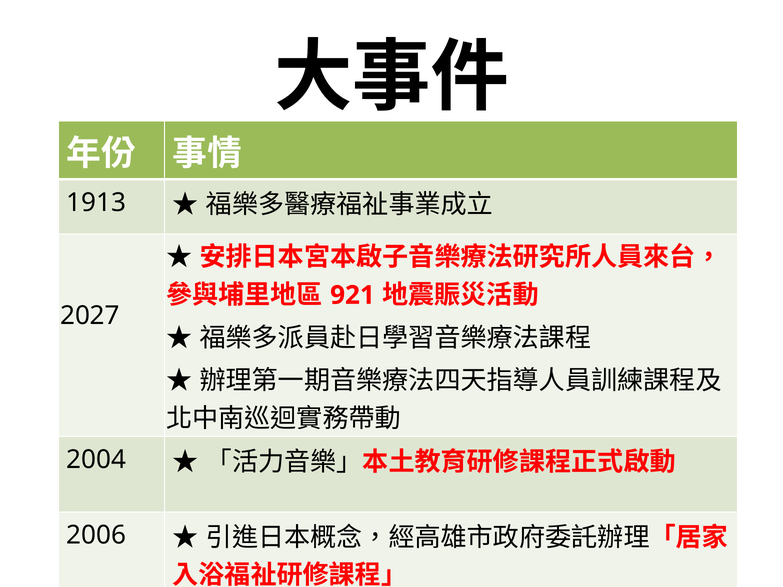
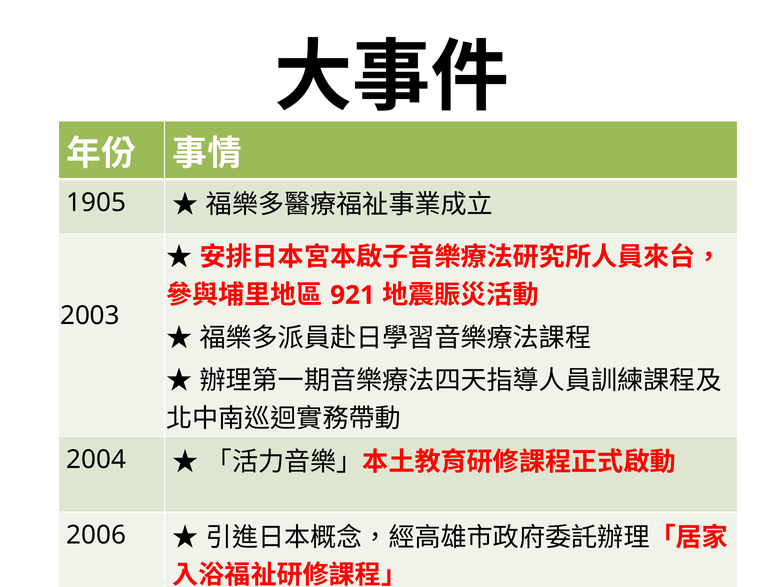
1913: 1913 -> 1905
2027: 2027 -> 2003
